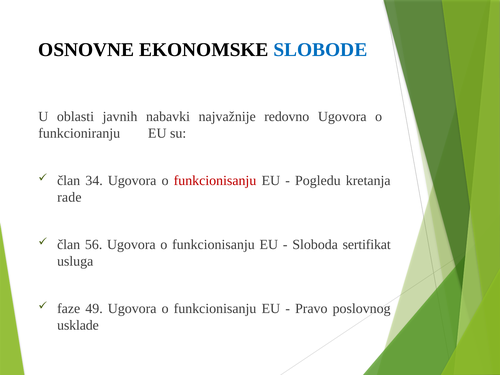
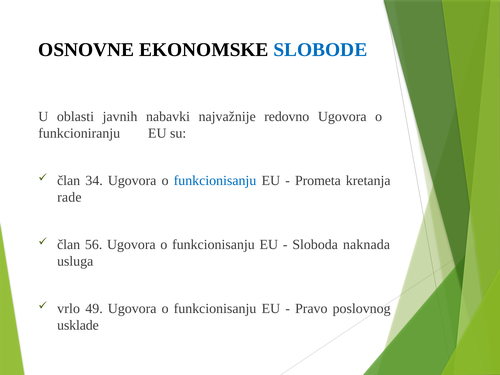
funkcionisanju at (215, 181) colour: red -> blue
Pogledu: Pogledu -> Prometa
sertifikat: sertifikat -> naknada
faze: faze -> vrlo
